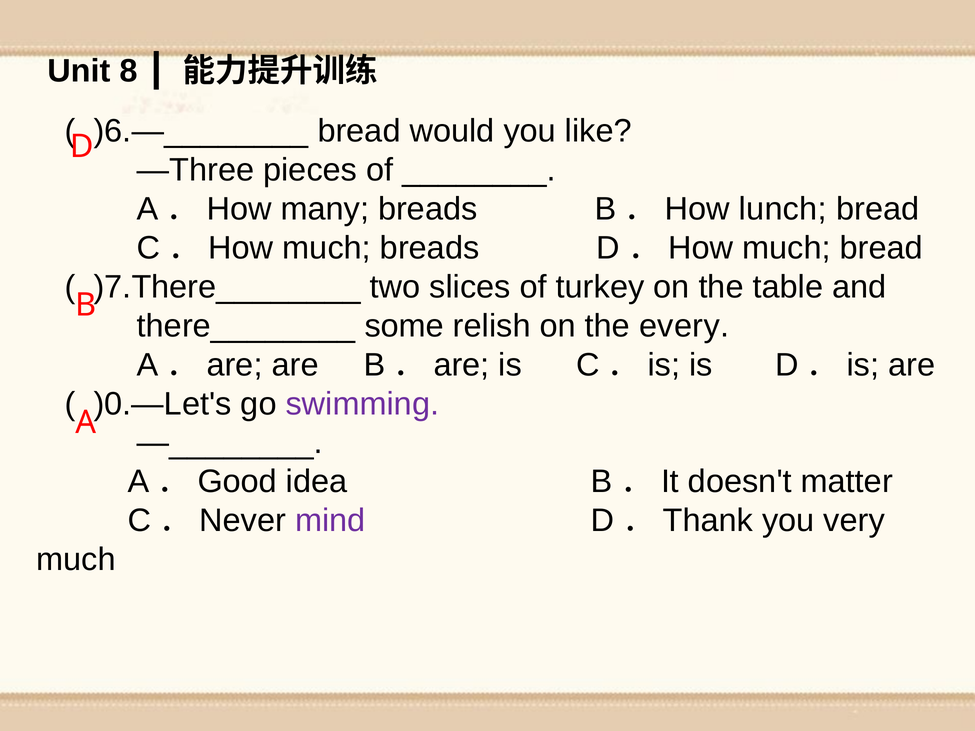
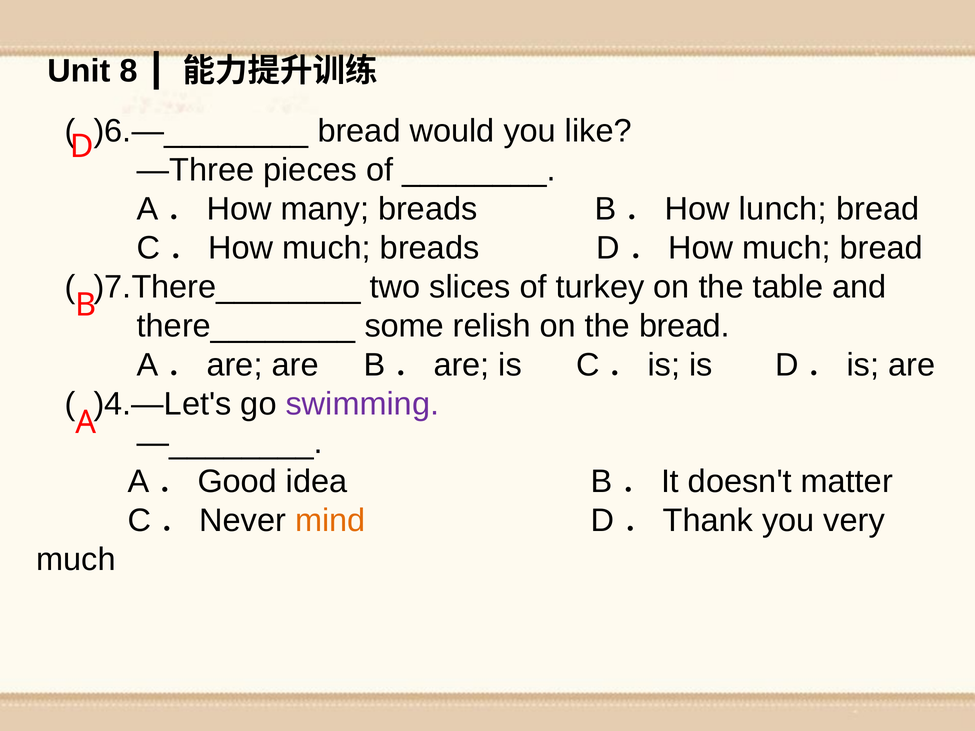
the every: every -> bread
)0.—Let's: )0.—Let's -> )4.—Let's
mind colour: purple -> orange
